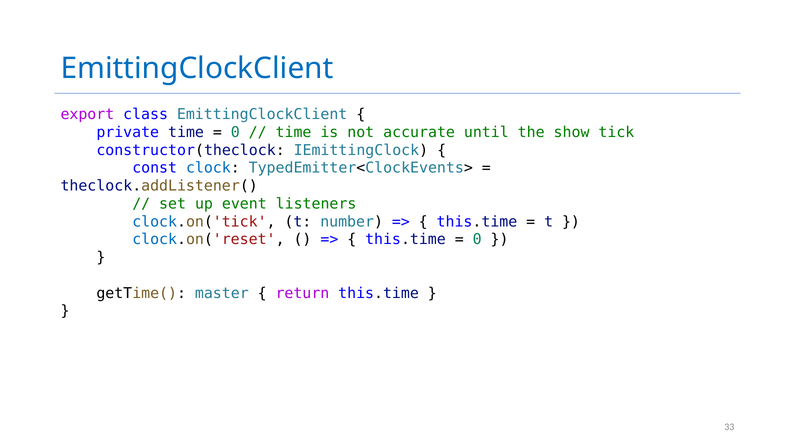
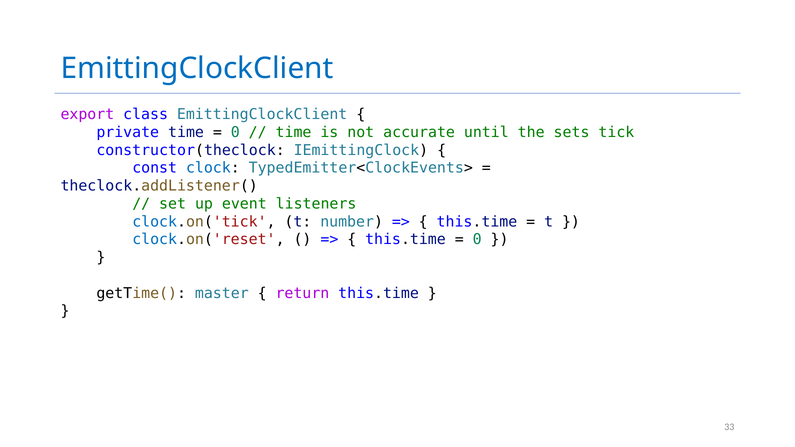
show: show -> sets
